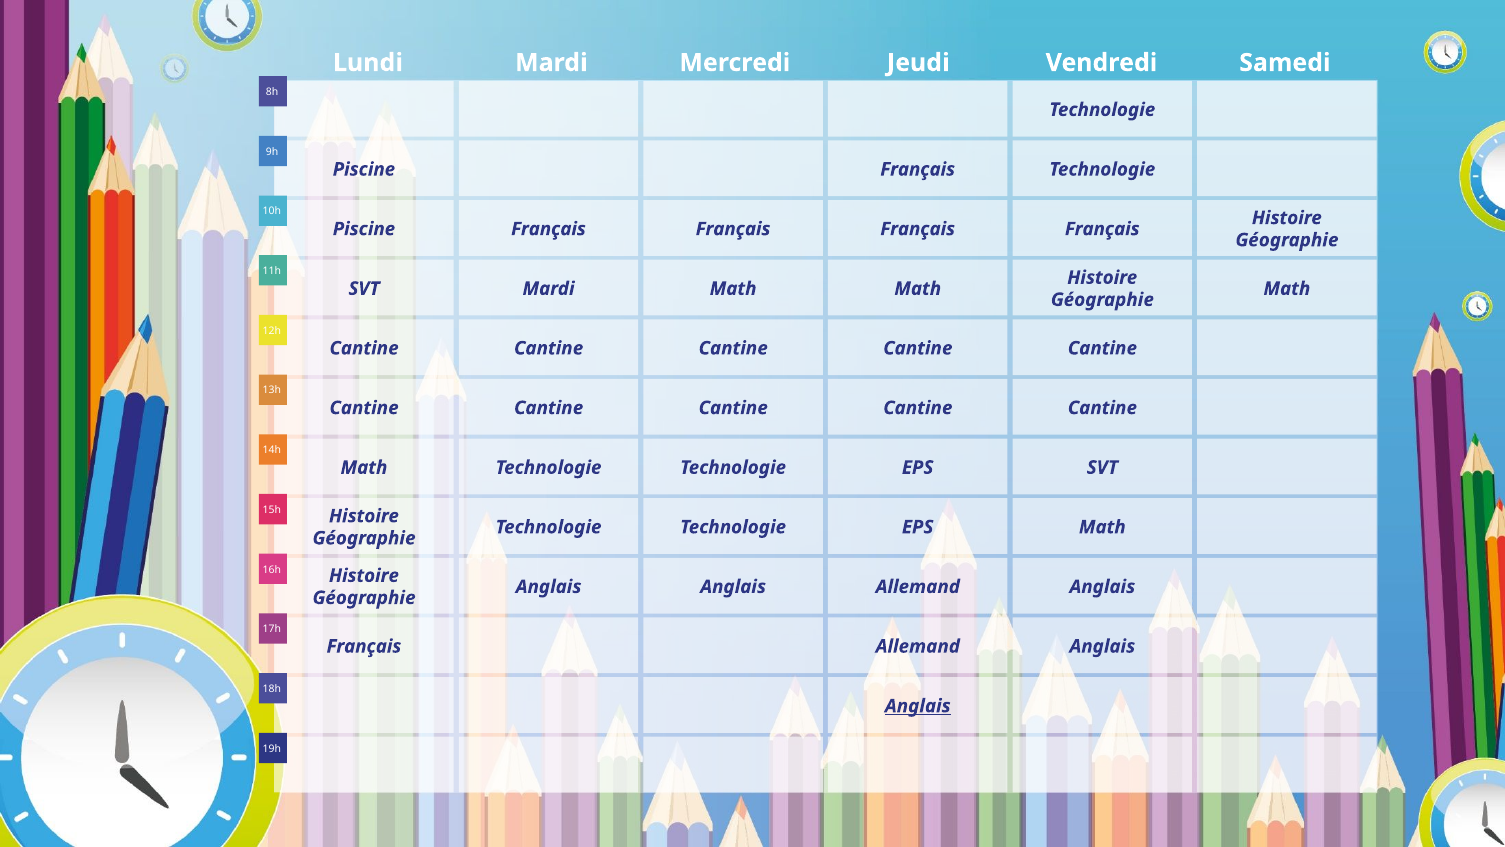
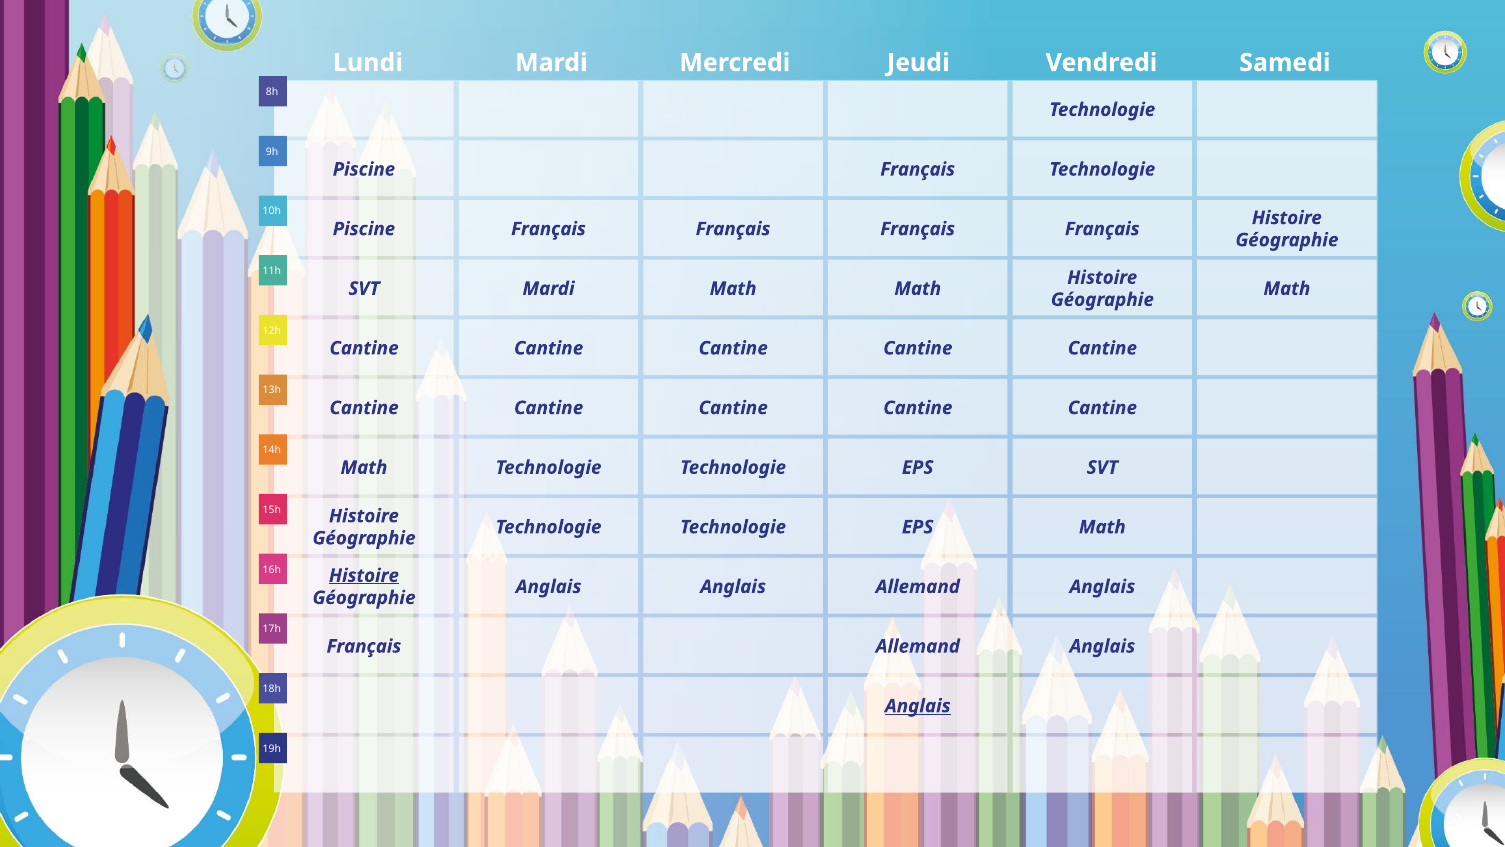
Histoire at (364, 575) underline: none -> present
